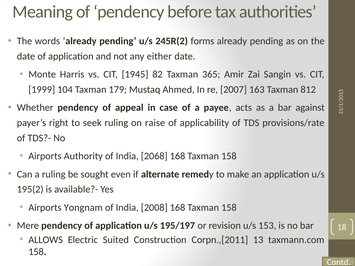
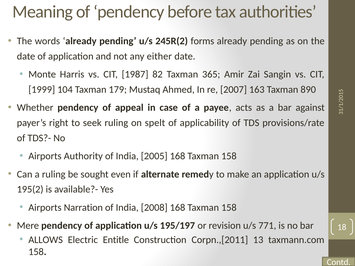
1945: 1945 -> 1987
812: 812 -> 890
raise: raise -> spelt
2068: 2068 -> 2005
Yongnam: Yongnam -> Narration
153: 153 -> 771
Suited: Suited -> Entitle
